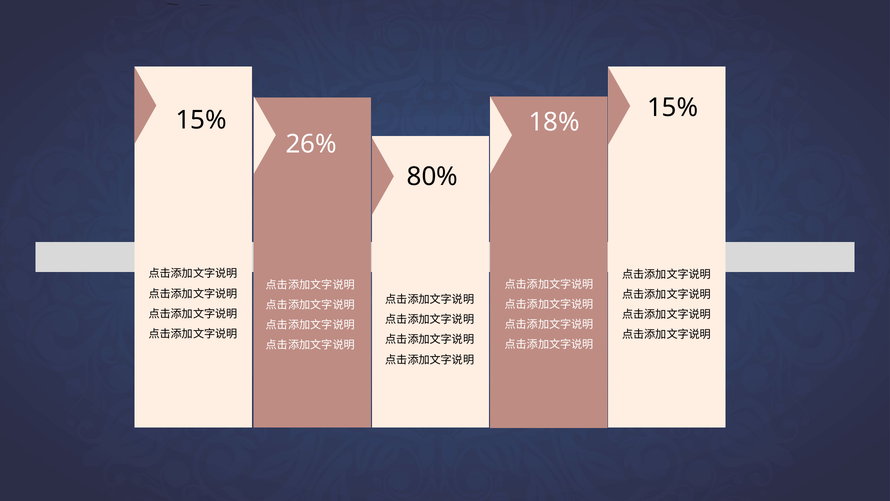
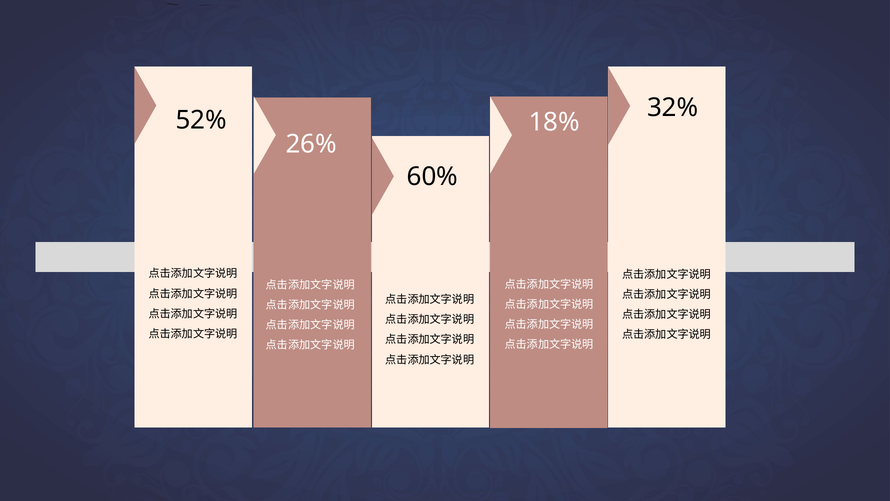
15% at (673, 107): 15% -> 32%
15% at (201, 120): 15% -> 52%
80%: 80% -> 60%
